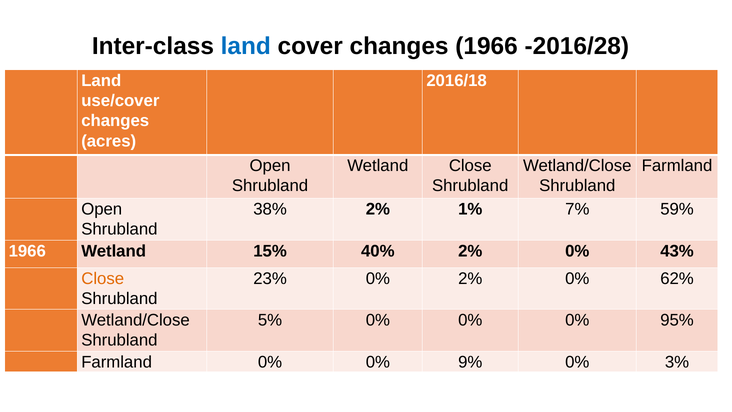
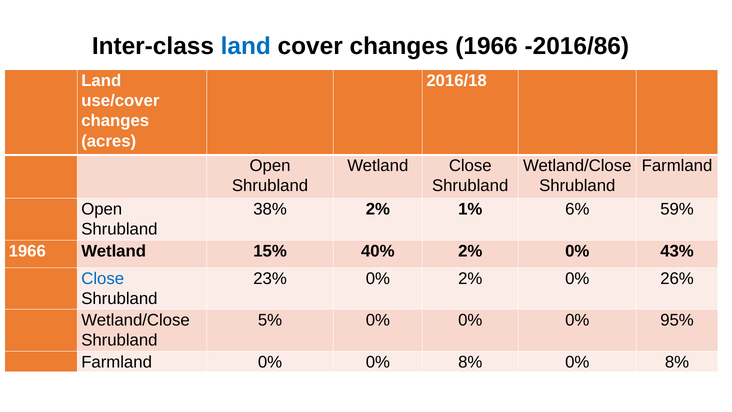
-2016/28: -2016/28 -> -2016/86
7%: 7% -> 6%
Close at (103, 278) colour: orange -> blue
62%: 62% -> 26%
0% 0% 9%: 9% -> 8%
3% at (677, 362): 3% -> 8%
